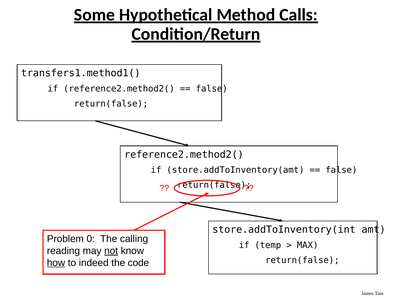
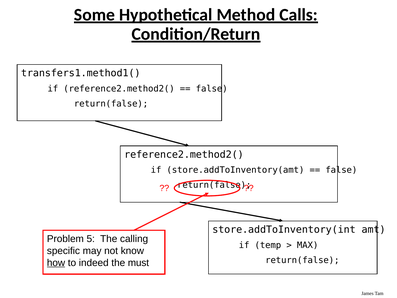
0: 0 -> 5
reading: reading -> specific
not underline: present -> none
code: code -> must
